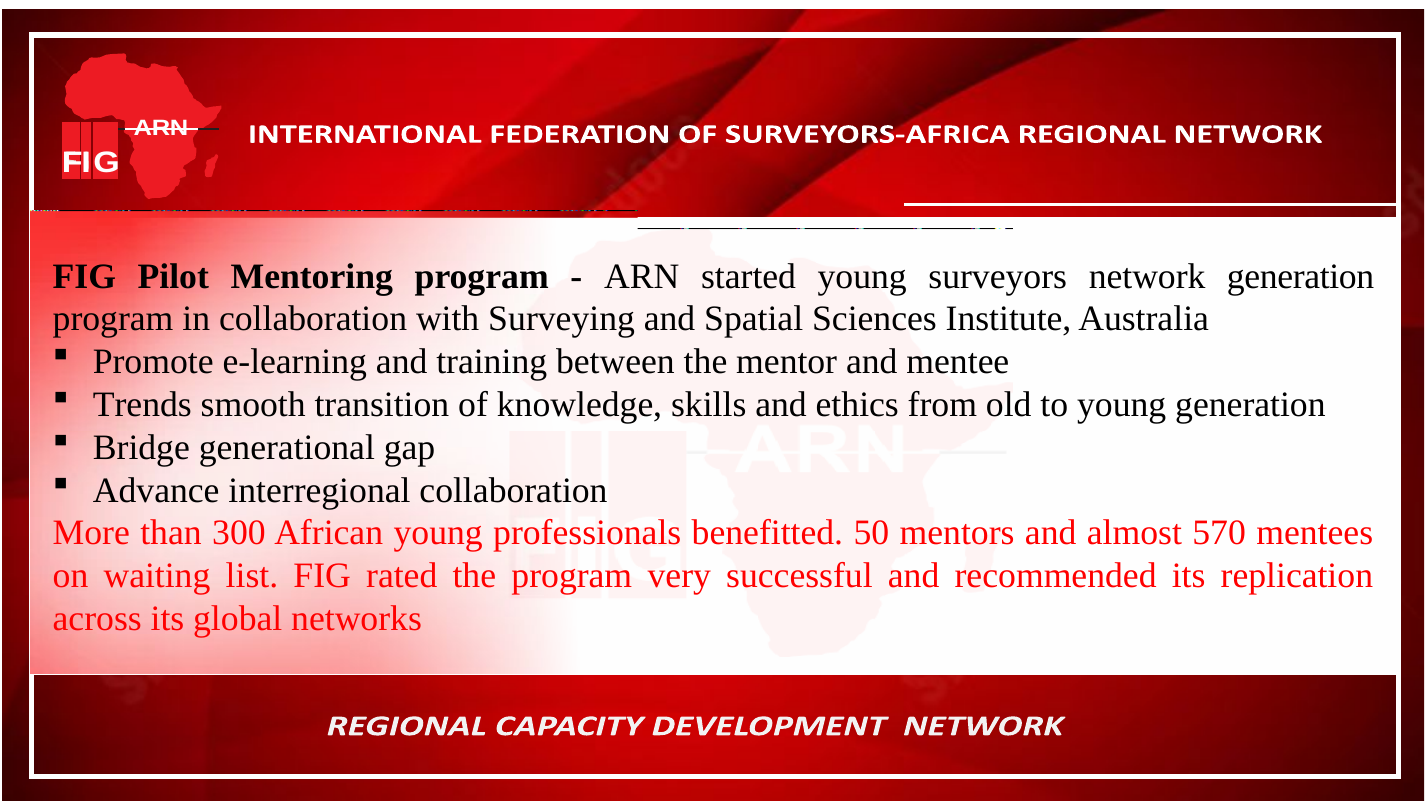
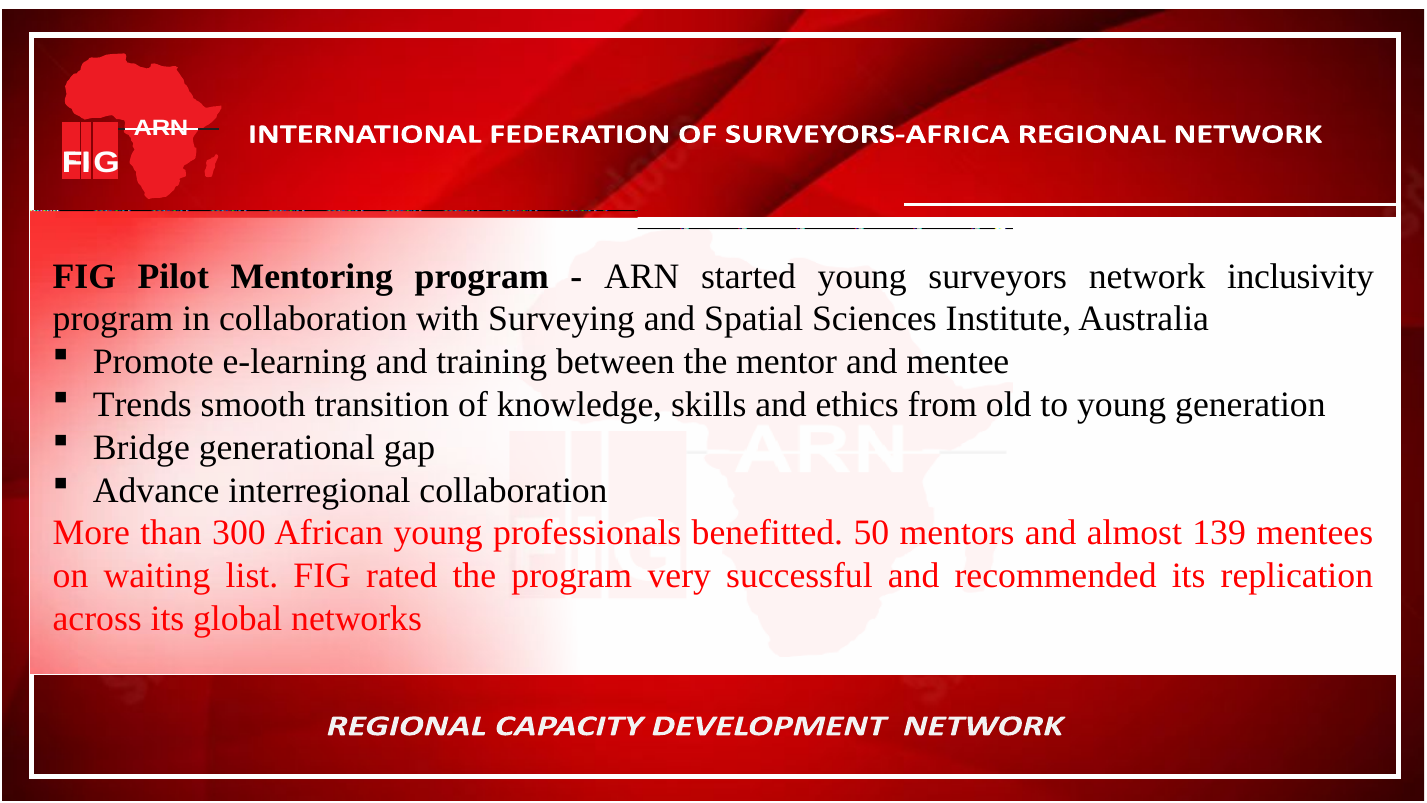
network generation: generation -> inclusivity
570: 570 -> 139
